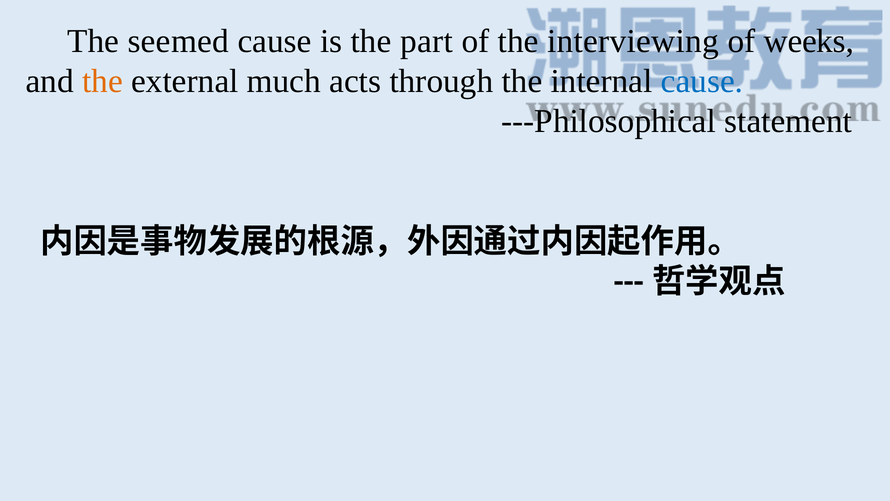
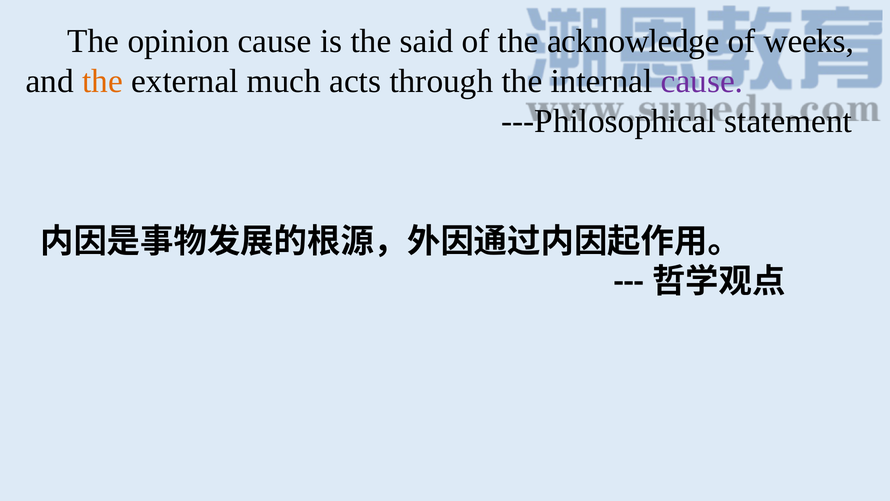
seemed: seemed -> opinion
part: part -> said
interviewing: interviewing -> acknowledge
cause at (702, 81) colour: blue -> purple
